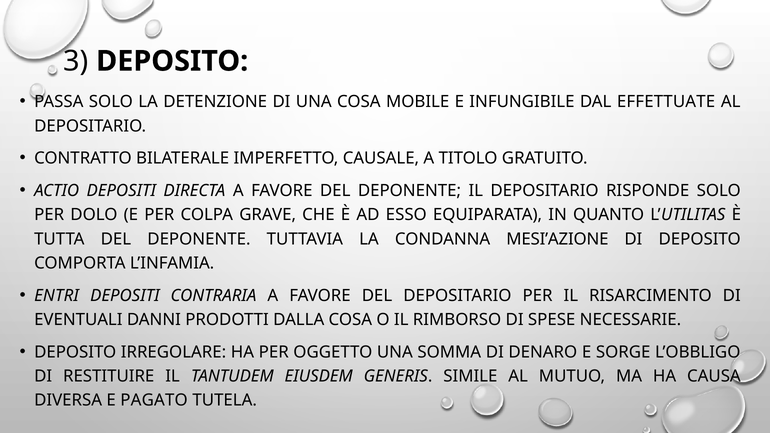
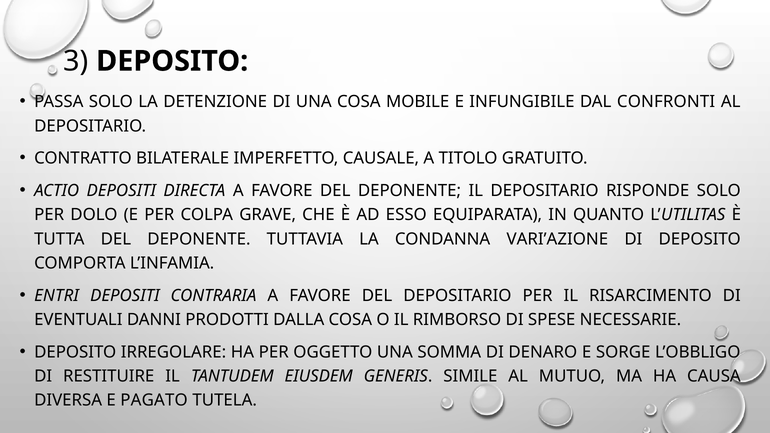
EFFETTUATE: EFFETTUATE -> CONFRONTI
MESI’AZIONE: MESI’AZIONE -> VARI’AZIONE
